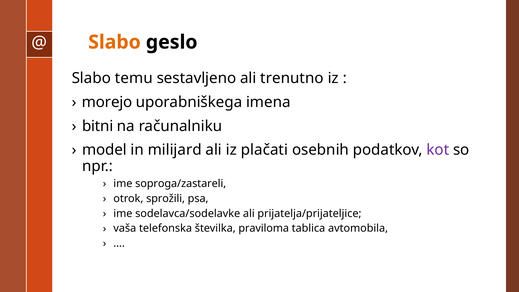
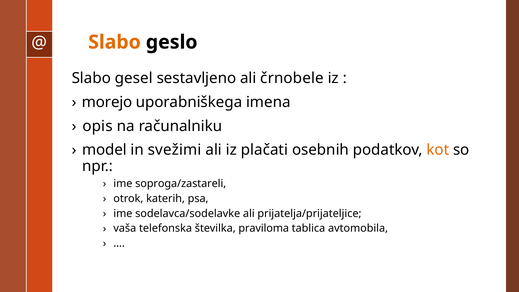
temu: temu -> gesel
trenutno: trenutno -> črnobele
bitni: bitni -> opis
milijard: milijard -> svežimi
kot colour: purple -> orange
sprožili: sprožili -> katerih
